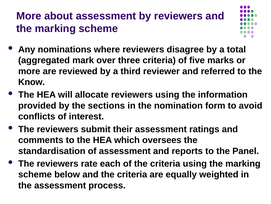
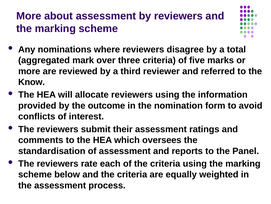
sections: sections -> outcome
